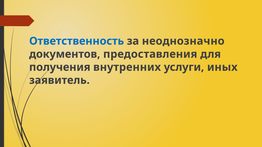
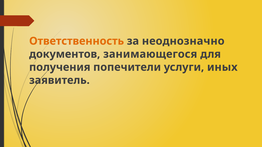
Ответственность colour: blue -> orange
предоставления: предоставления -> занимающегося
внутренних: внутренних -> попечители
